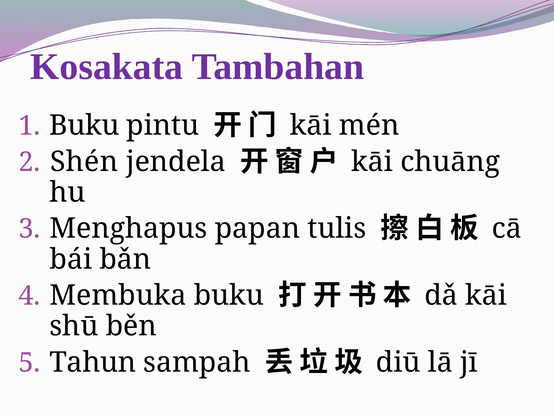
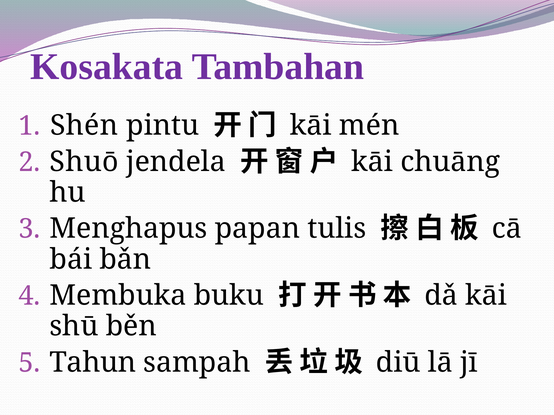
Buku at (84, 126): Buku -> Shén
Shén: Shén -> Shuō
